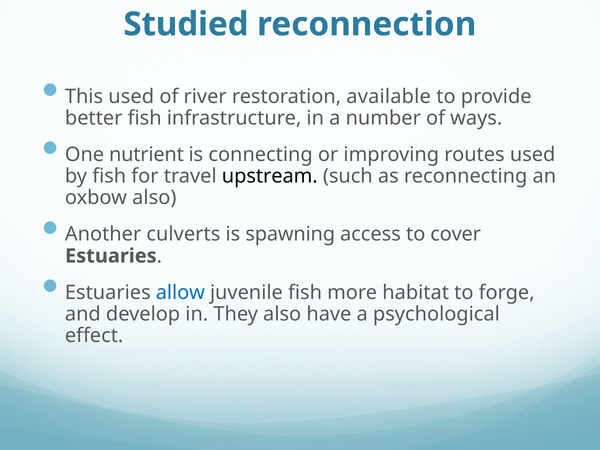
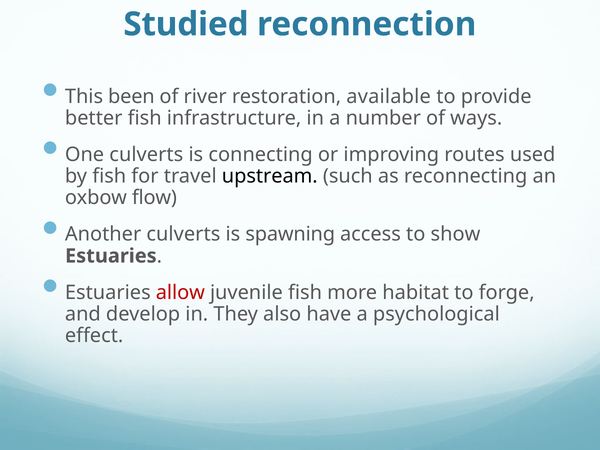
This used: used -> been
One nutrient: nutrient -> culverts
oxbow also: also -> flow
cover: cover -> show
allow colour: blue -> red
